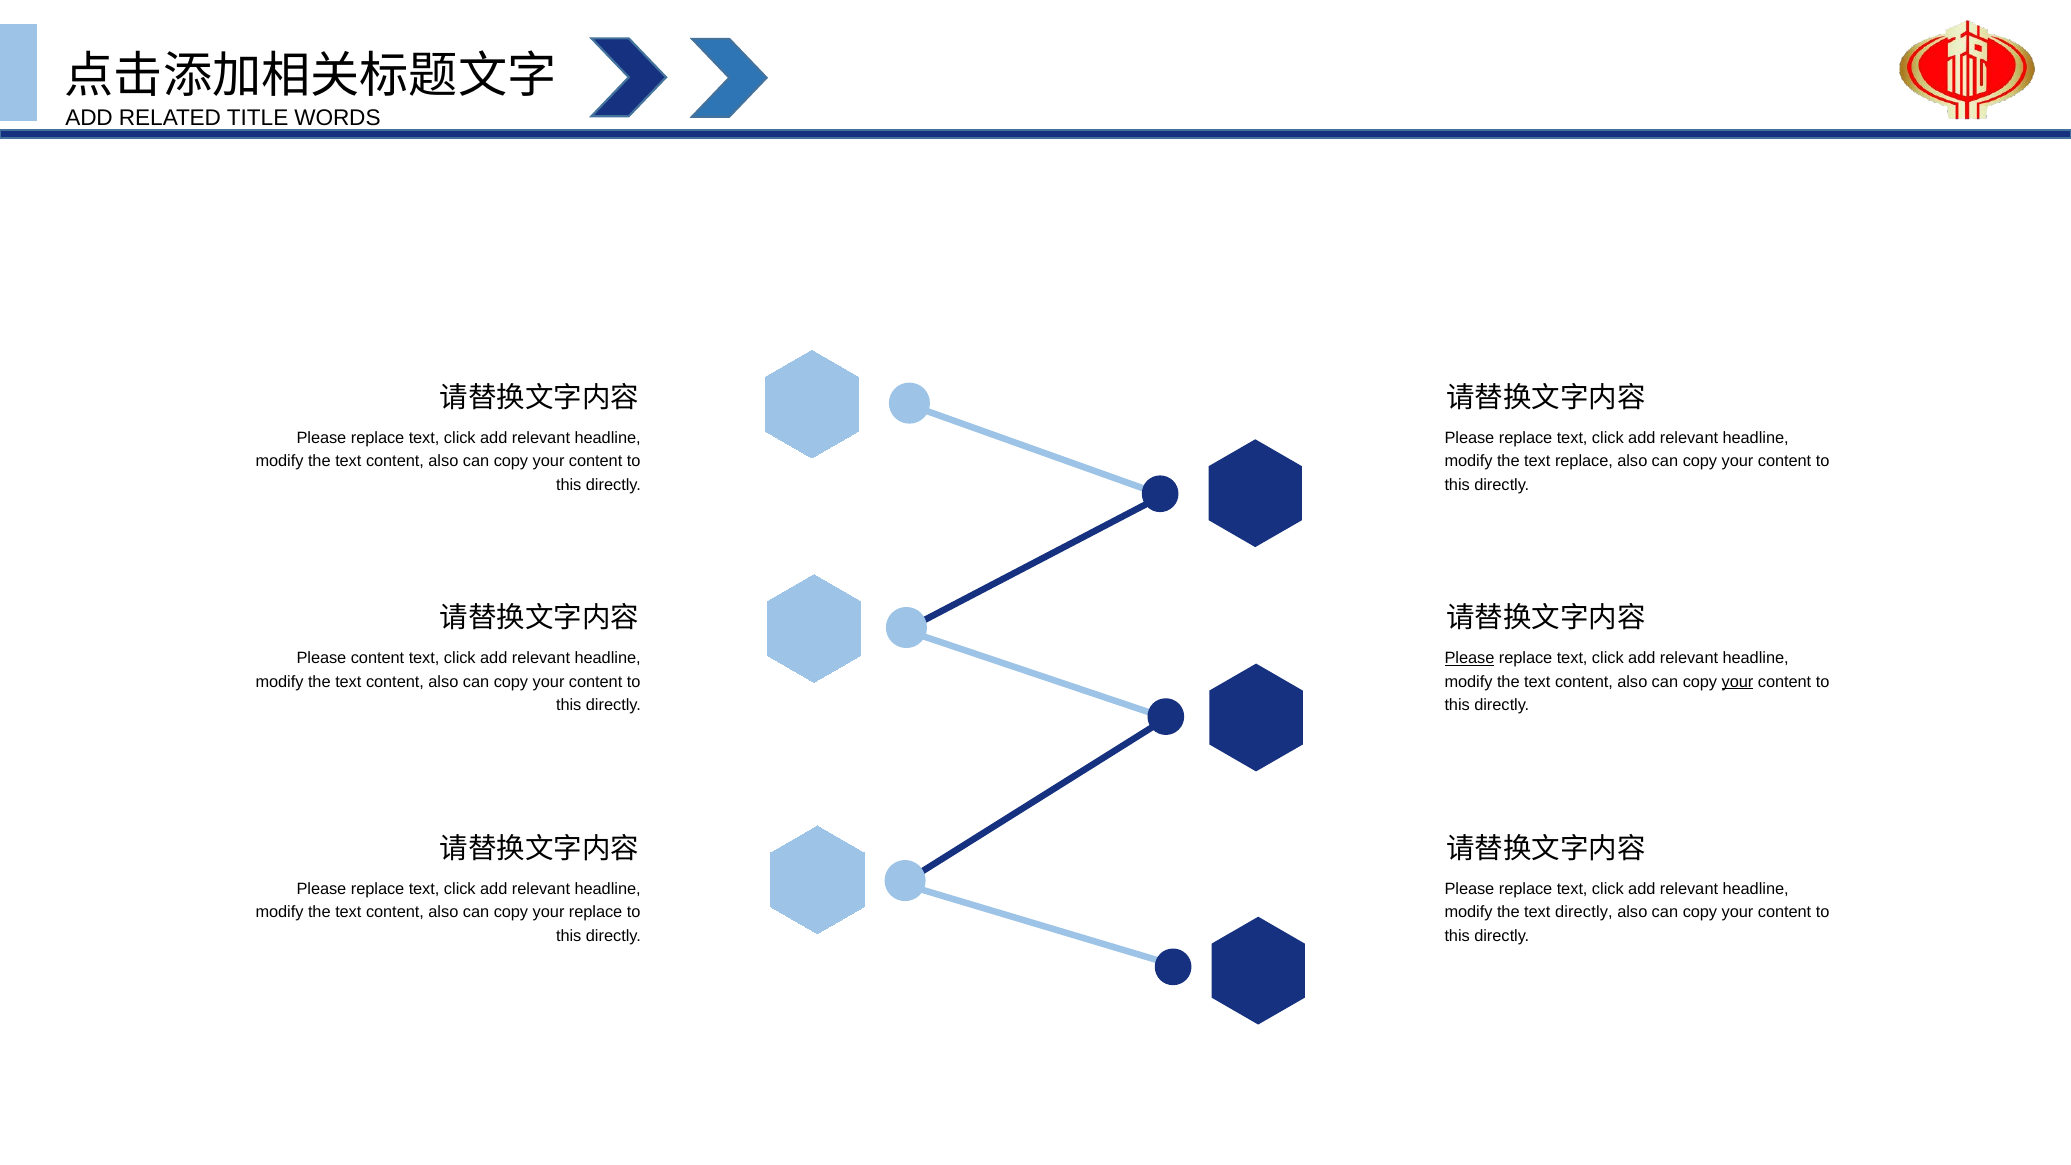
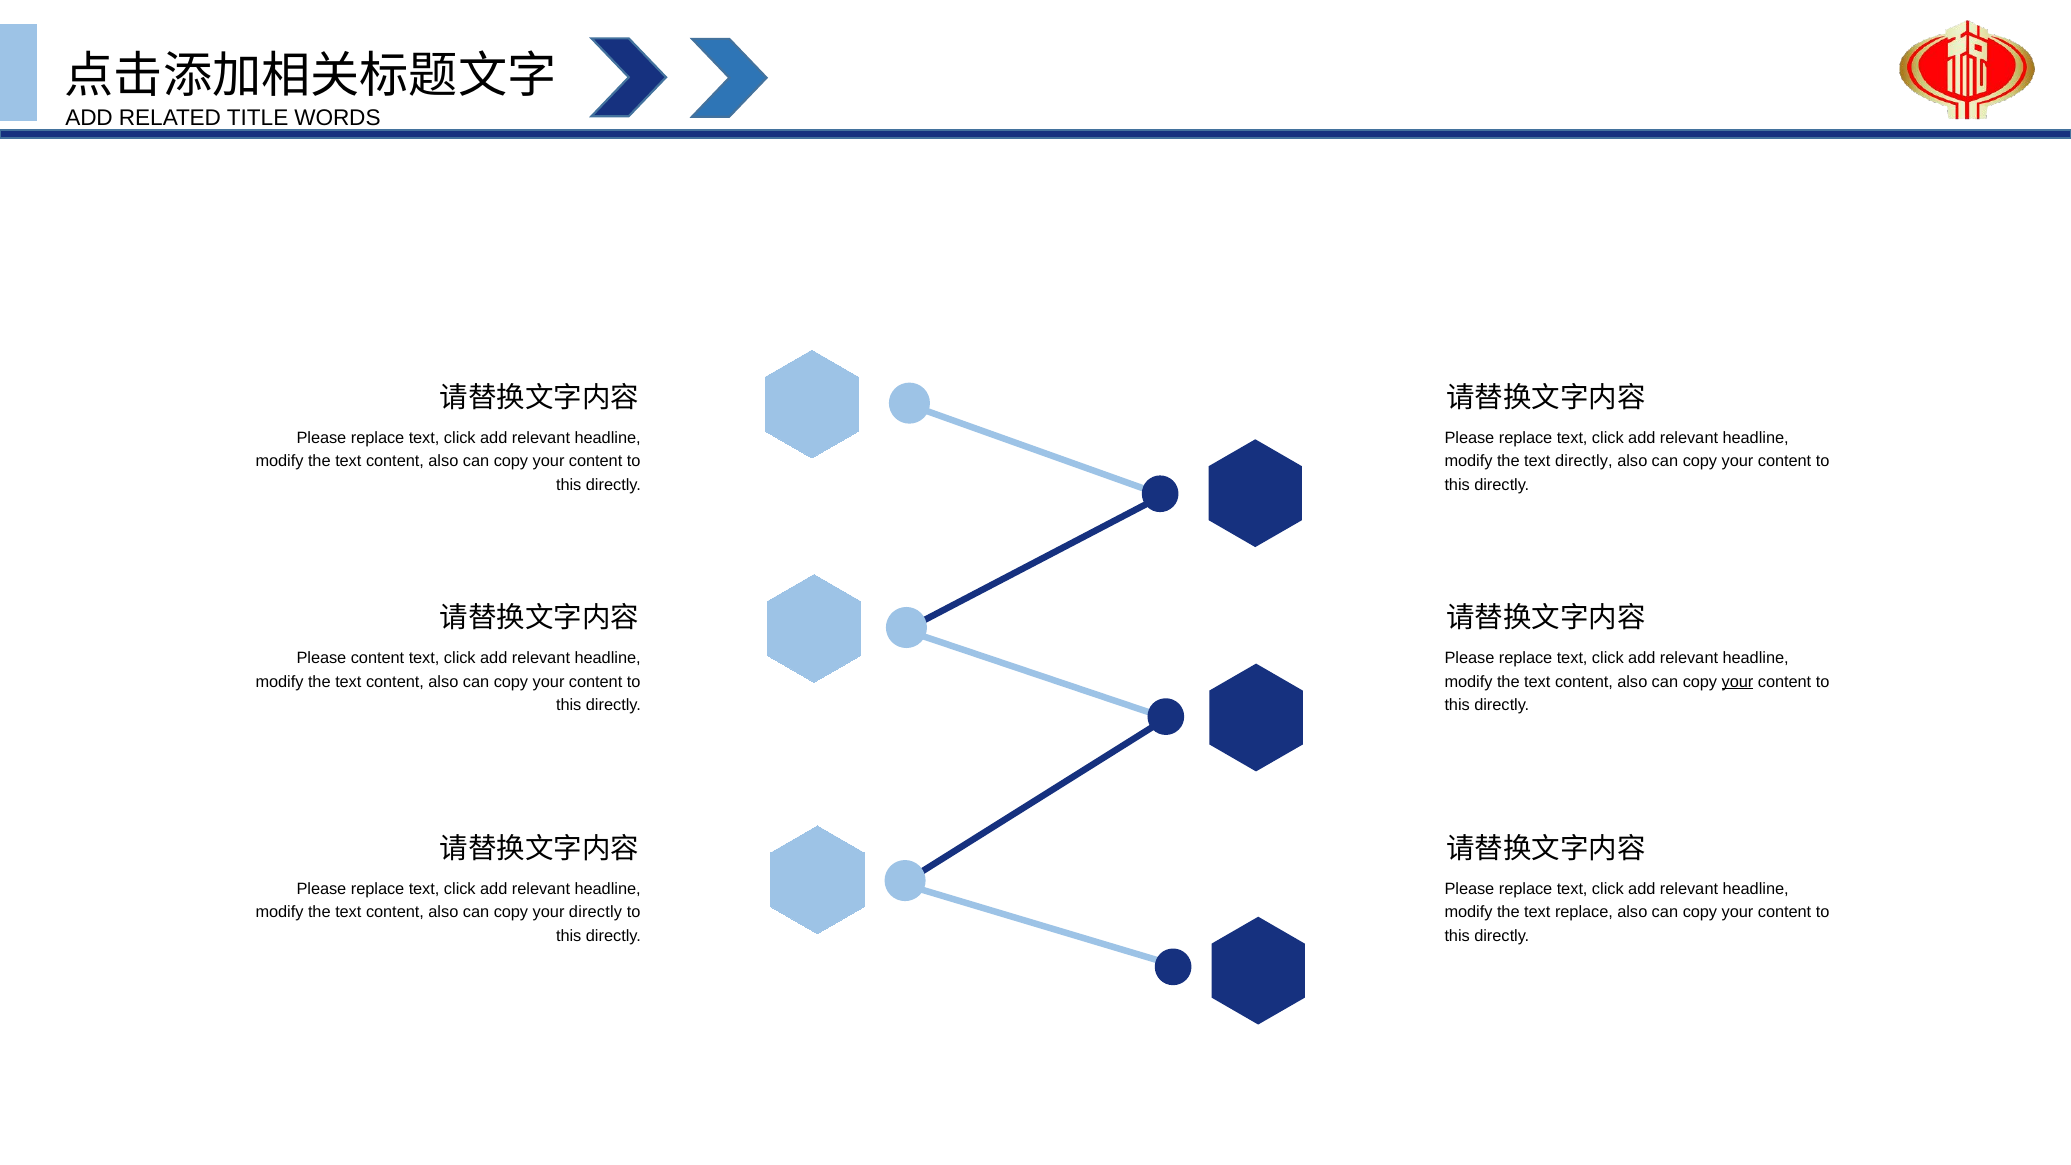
text replace: replace -> directly
Please at (1469, 658) underline: present -> none
your replace: replace -> directly
text directly: directly -> replace
